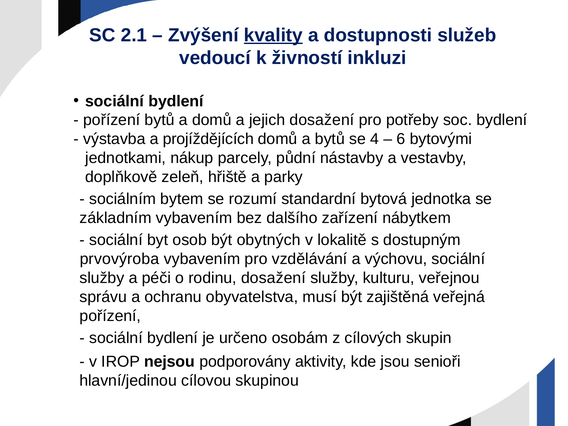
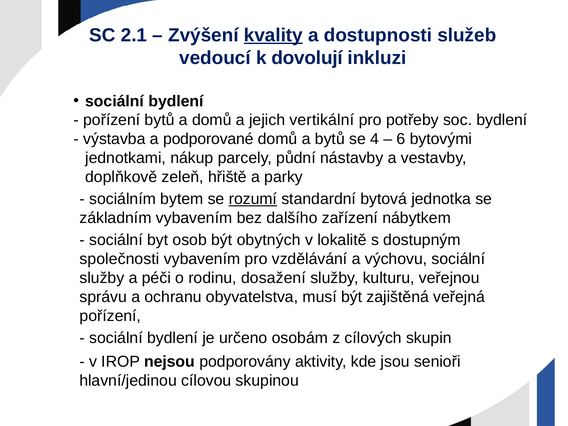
živností: živností -> dovolují
jejich dosažení: dosažení -> vertikální
projíždějících: projíždějících -> podporované
rozumí underline: none -> present
prvovýroba: prvovýroba -> společnosti
